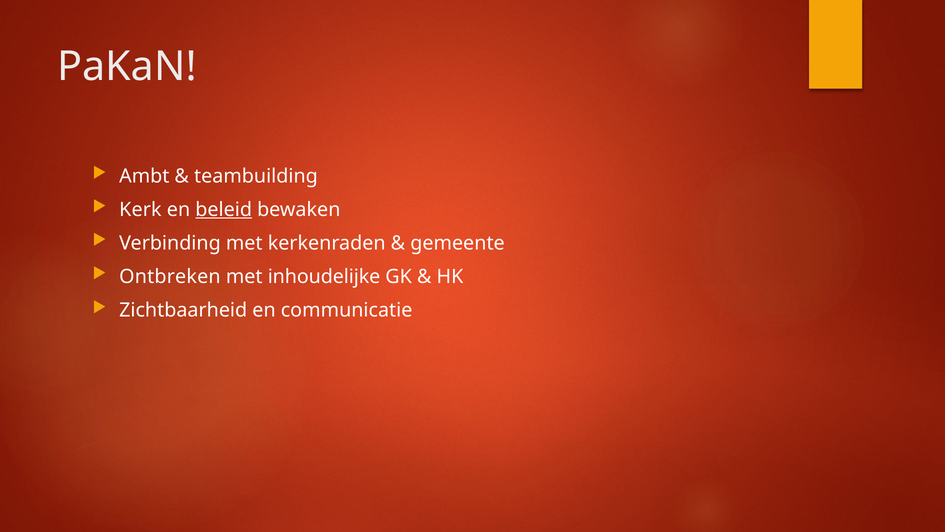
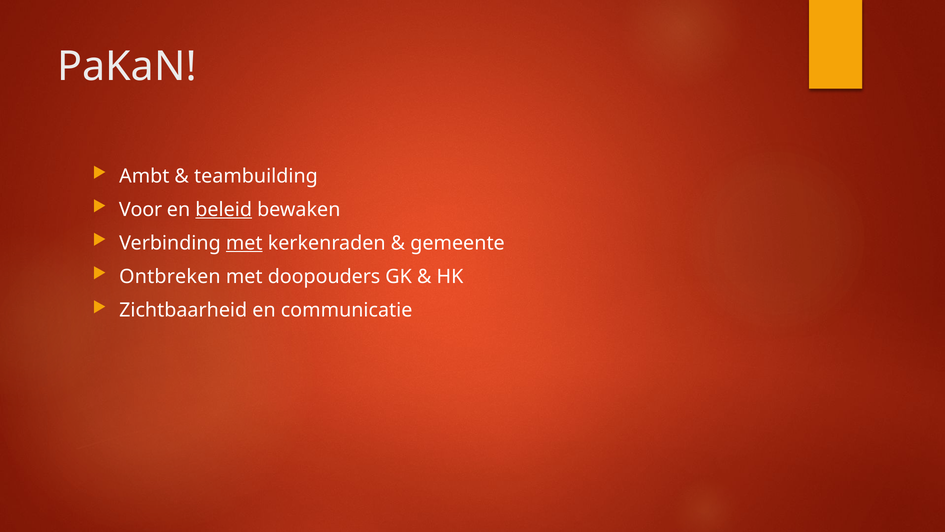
Kerk: Kerk -> Voor
met at (244, 243) underline: none -> present
inhoudelijke: inhoudelijke -> doopouders
